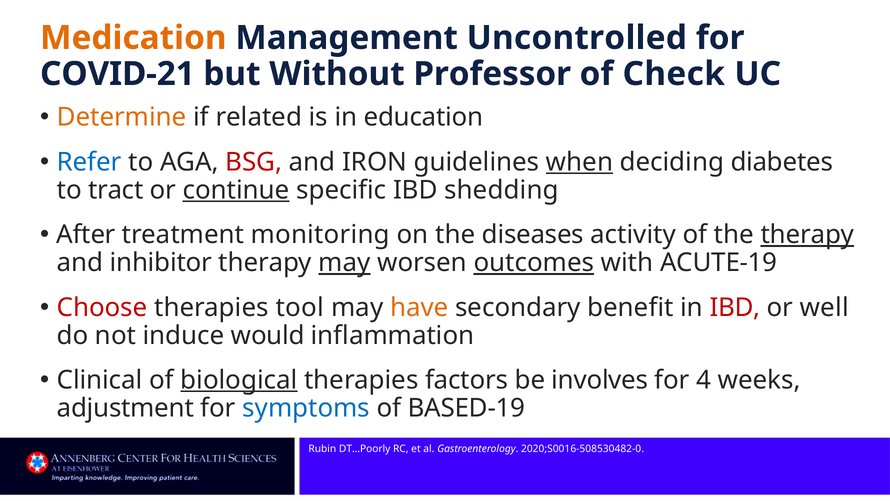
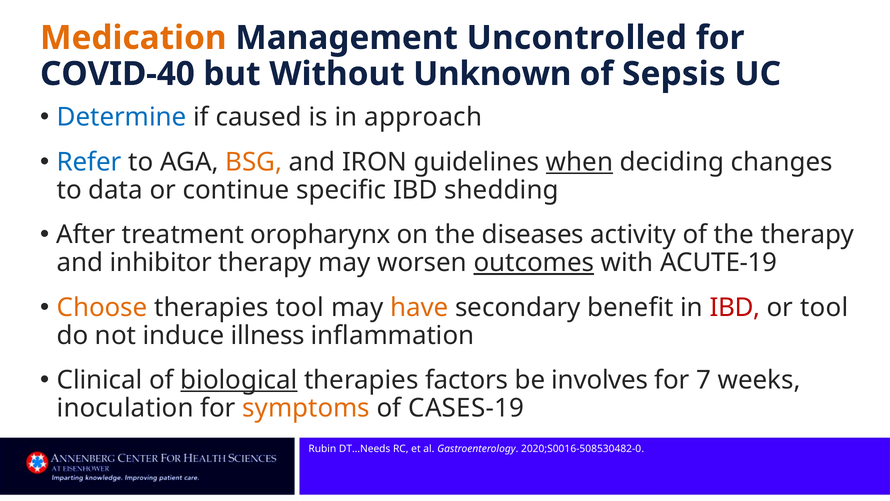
COVID-21: COVID-21 -> COVID-40
Professor: Professor -> Unknown
Check: Check -> Sepsis
Determine colour: orange -> blue
related: related -> caused
education: education -> approach
BSG colour: red -> orange
diabetes: diabetes -> changes
tract: tract -> data
continue underline: present -> none
monitoring: monitoring -> oropharynx
therapy at (807, 235) underline: present -> none
may at (344, 263) underline: present -> none
Choose colour: red -> orange
or well: well -> tool
would: would -> illness
4: 4 -> 7
adjustment: adjustment -> inoculation
symptoms colour: blue -> orange
BASED-19: BASED-19 -> CASES-19
DT…Poorly: DT…Poorly -> DT…Needs
